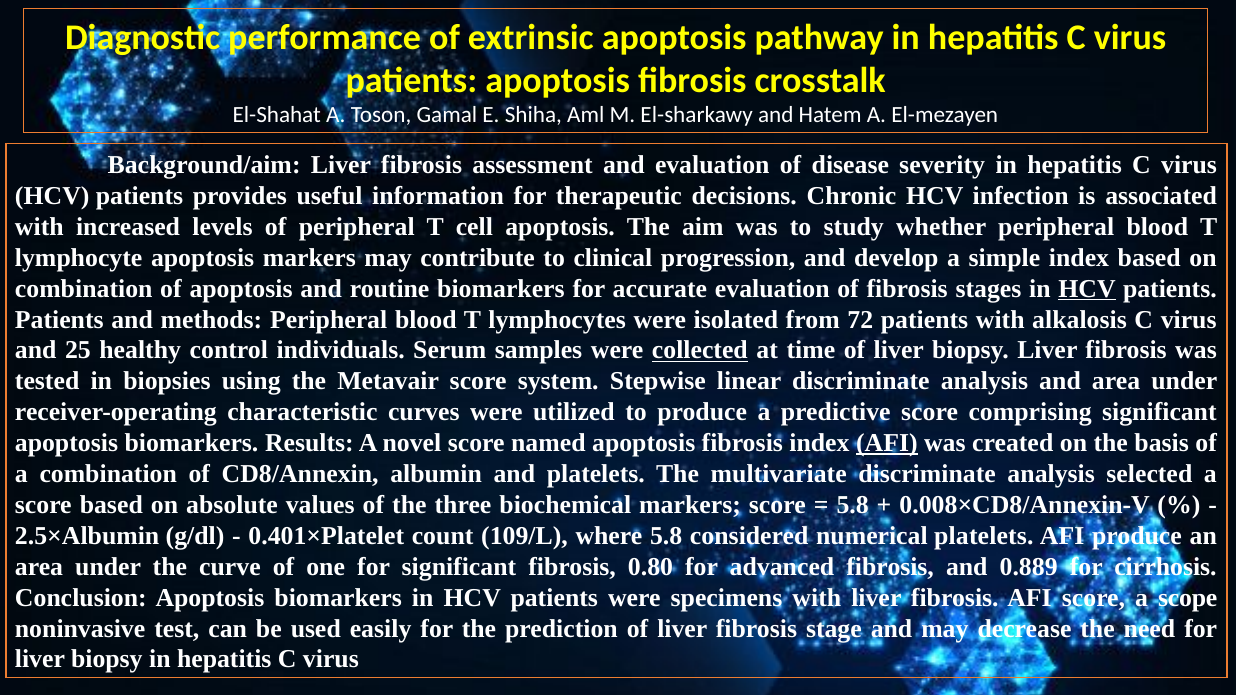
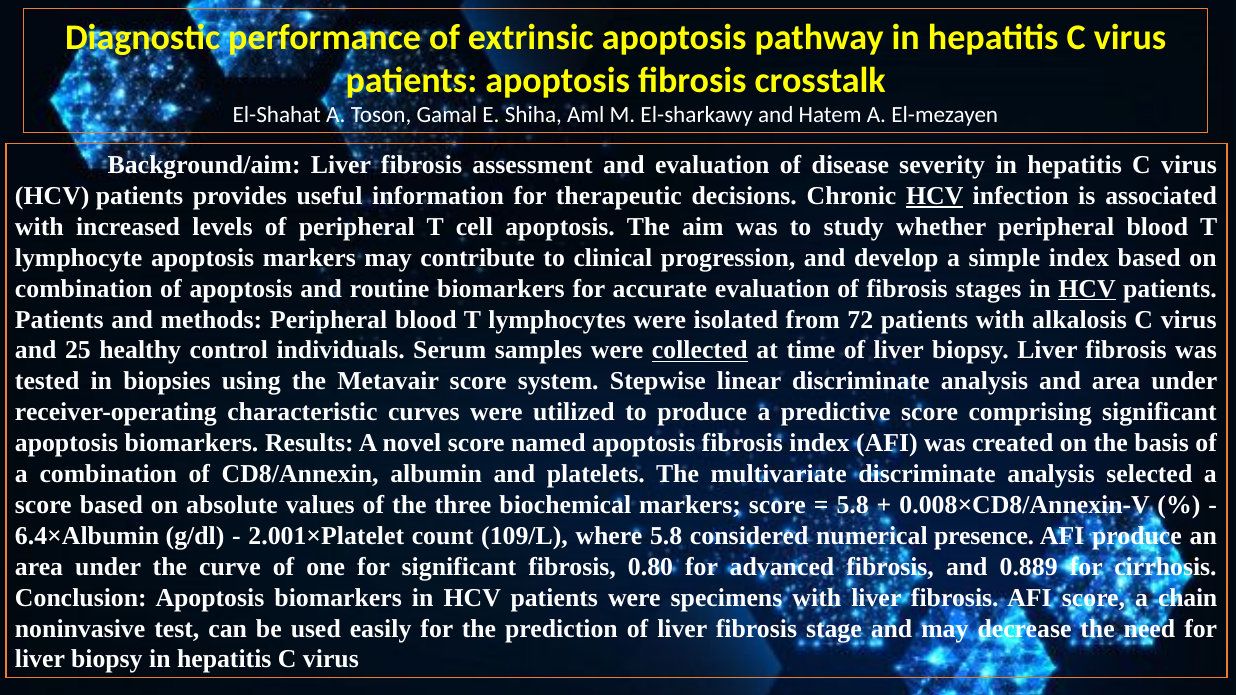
HCV at (935, 196) underline: none -> present
AFI at (887, 443) underline: present -> none
2.5×Albumin: 2.5×Albumin -> 6.4×Albumin
0.401×Platelet: 0.401×Platelet -> 2.001×Platelet
numerical platelets: platelets -> presence
scope: scope -> chain
